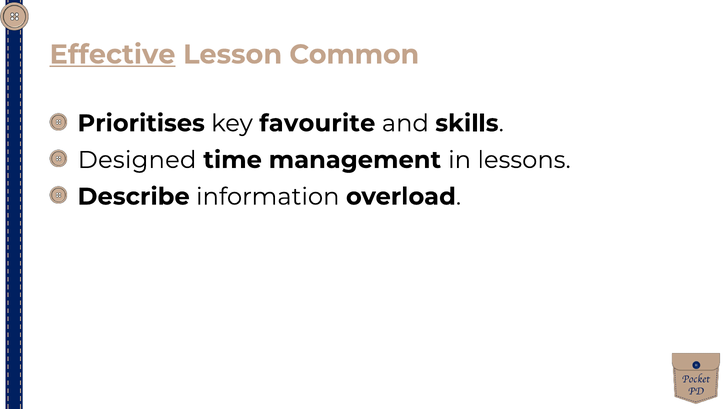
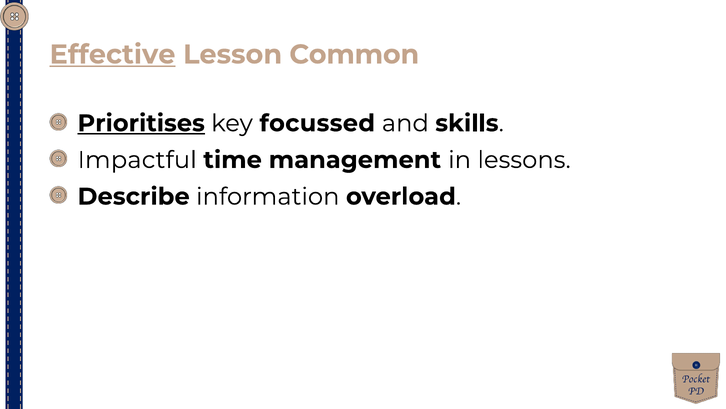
Prioritises underline: none -> present
favourite: favourite -> focussed
Designed: Designed -> Impactful
